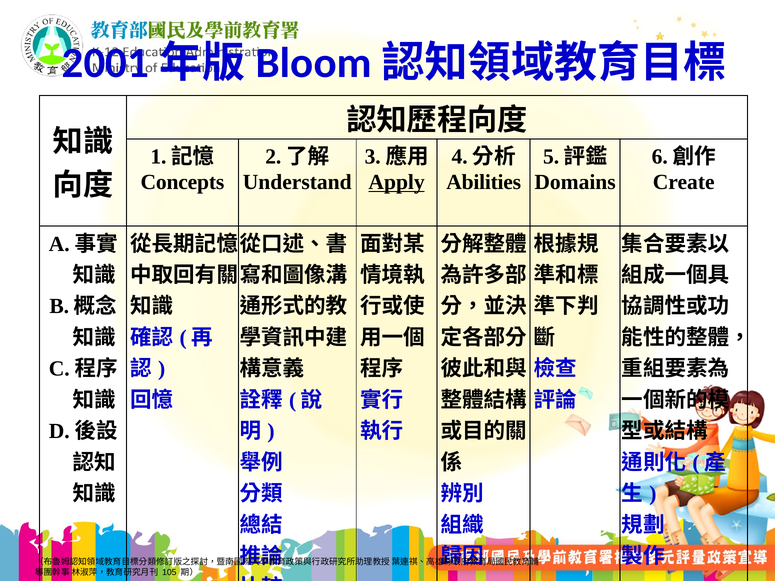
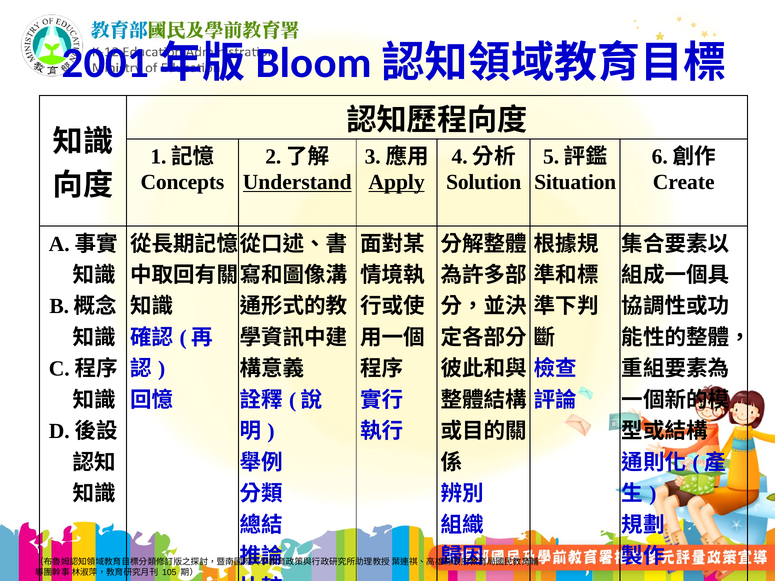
Understand underline: none -> present
Abilities: Abilities -> Solution
Domains: Domains -> Situation
